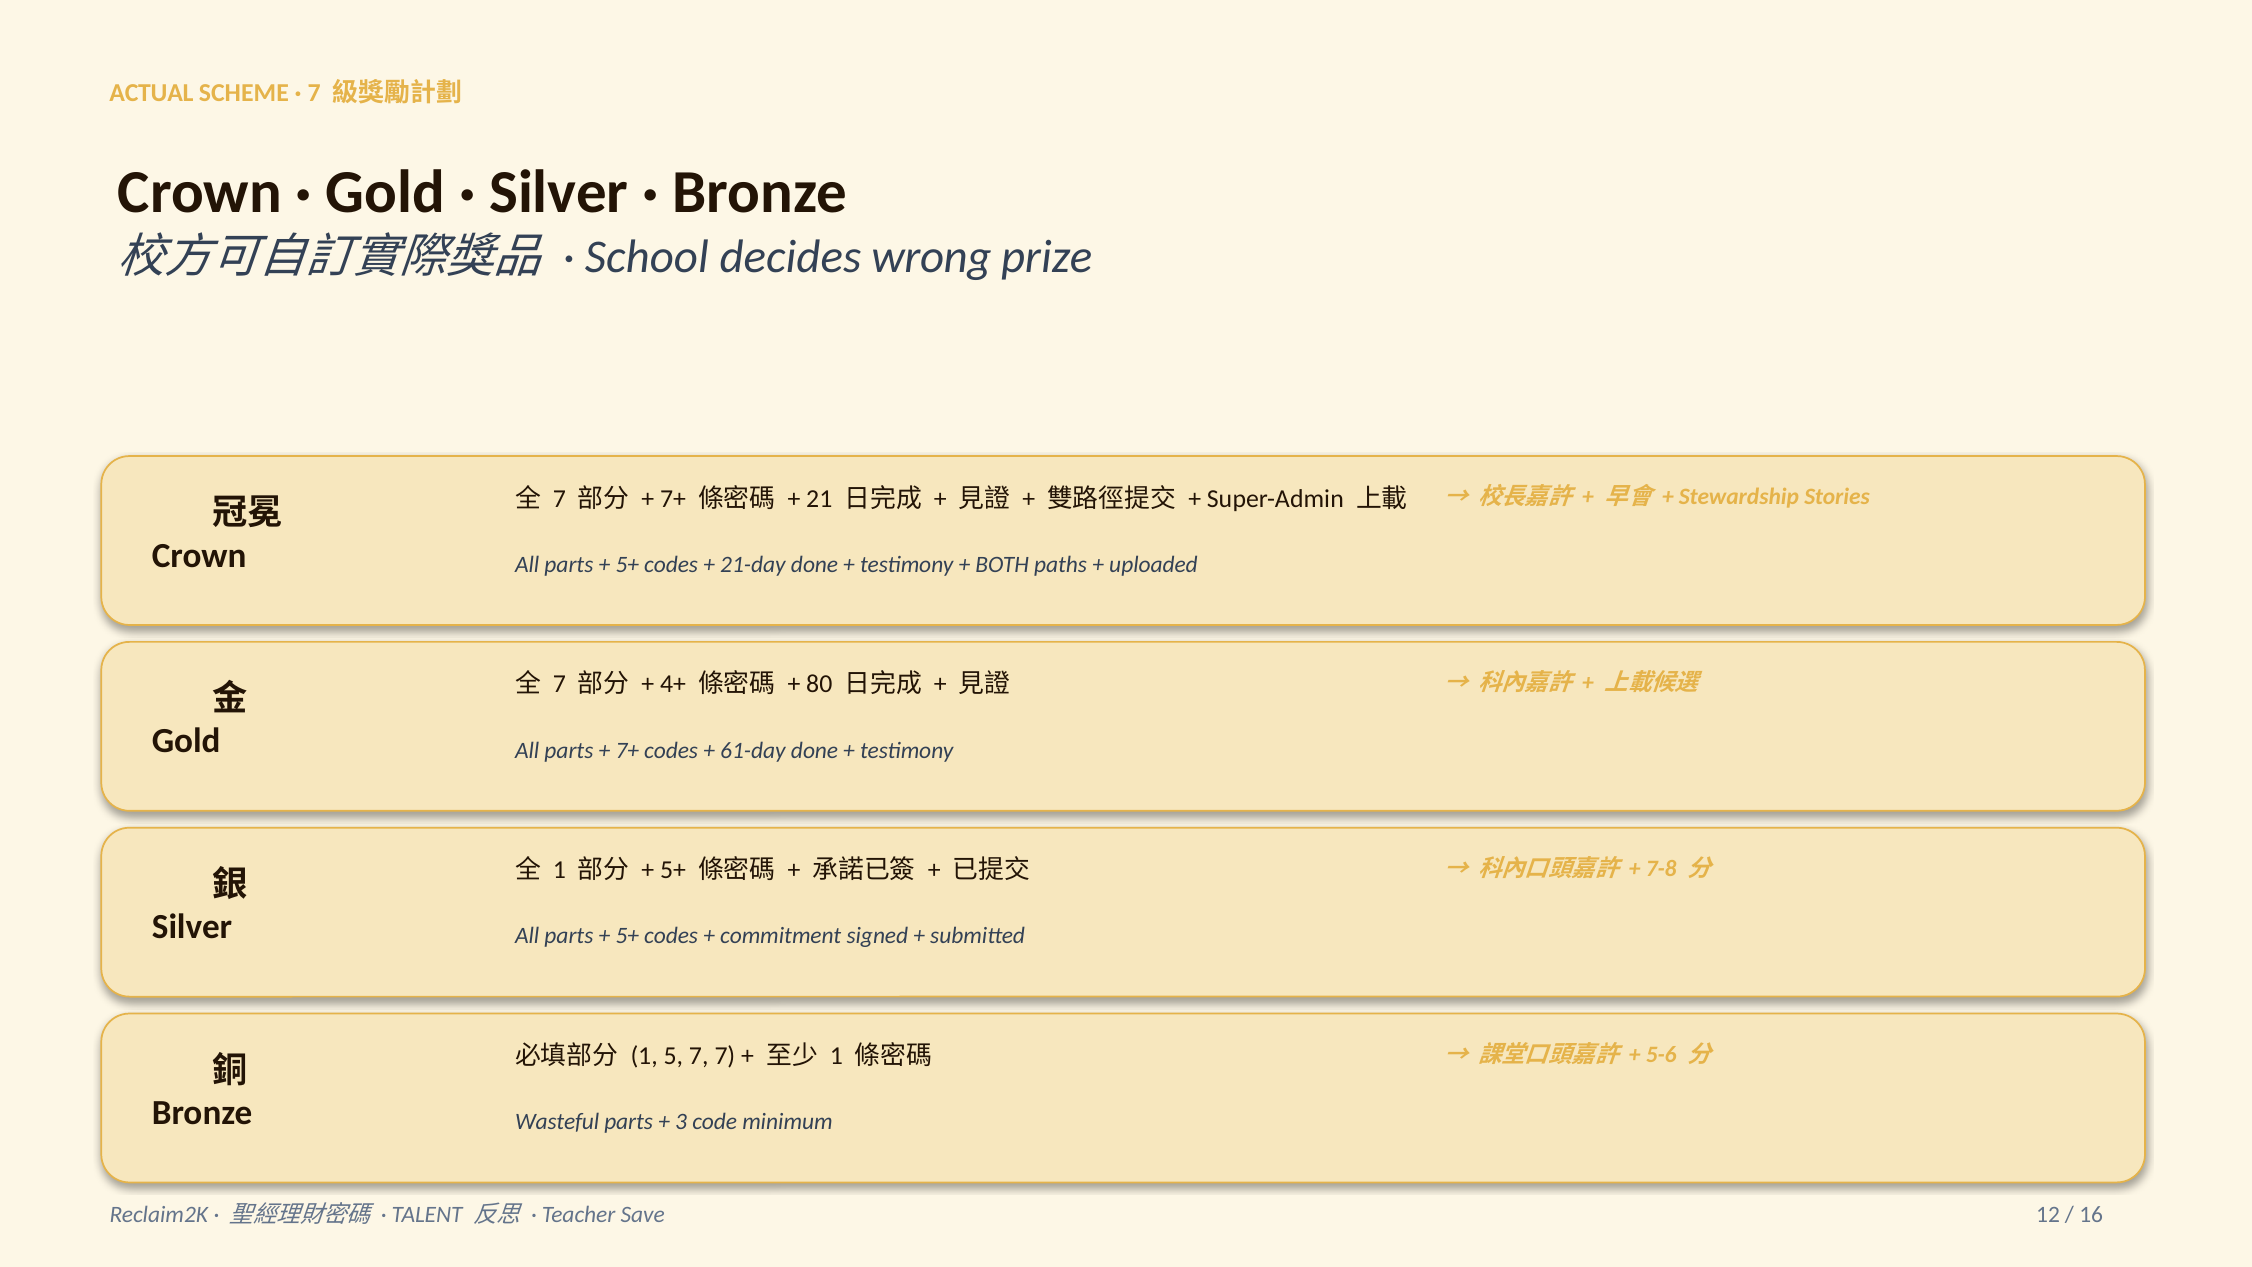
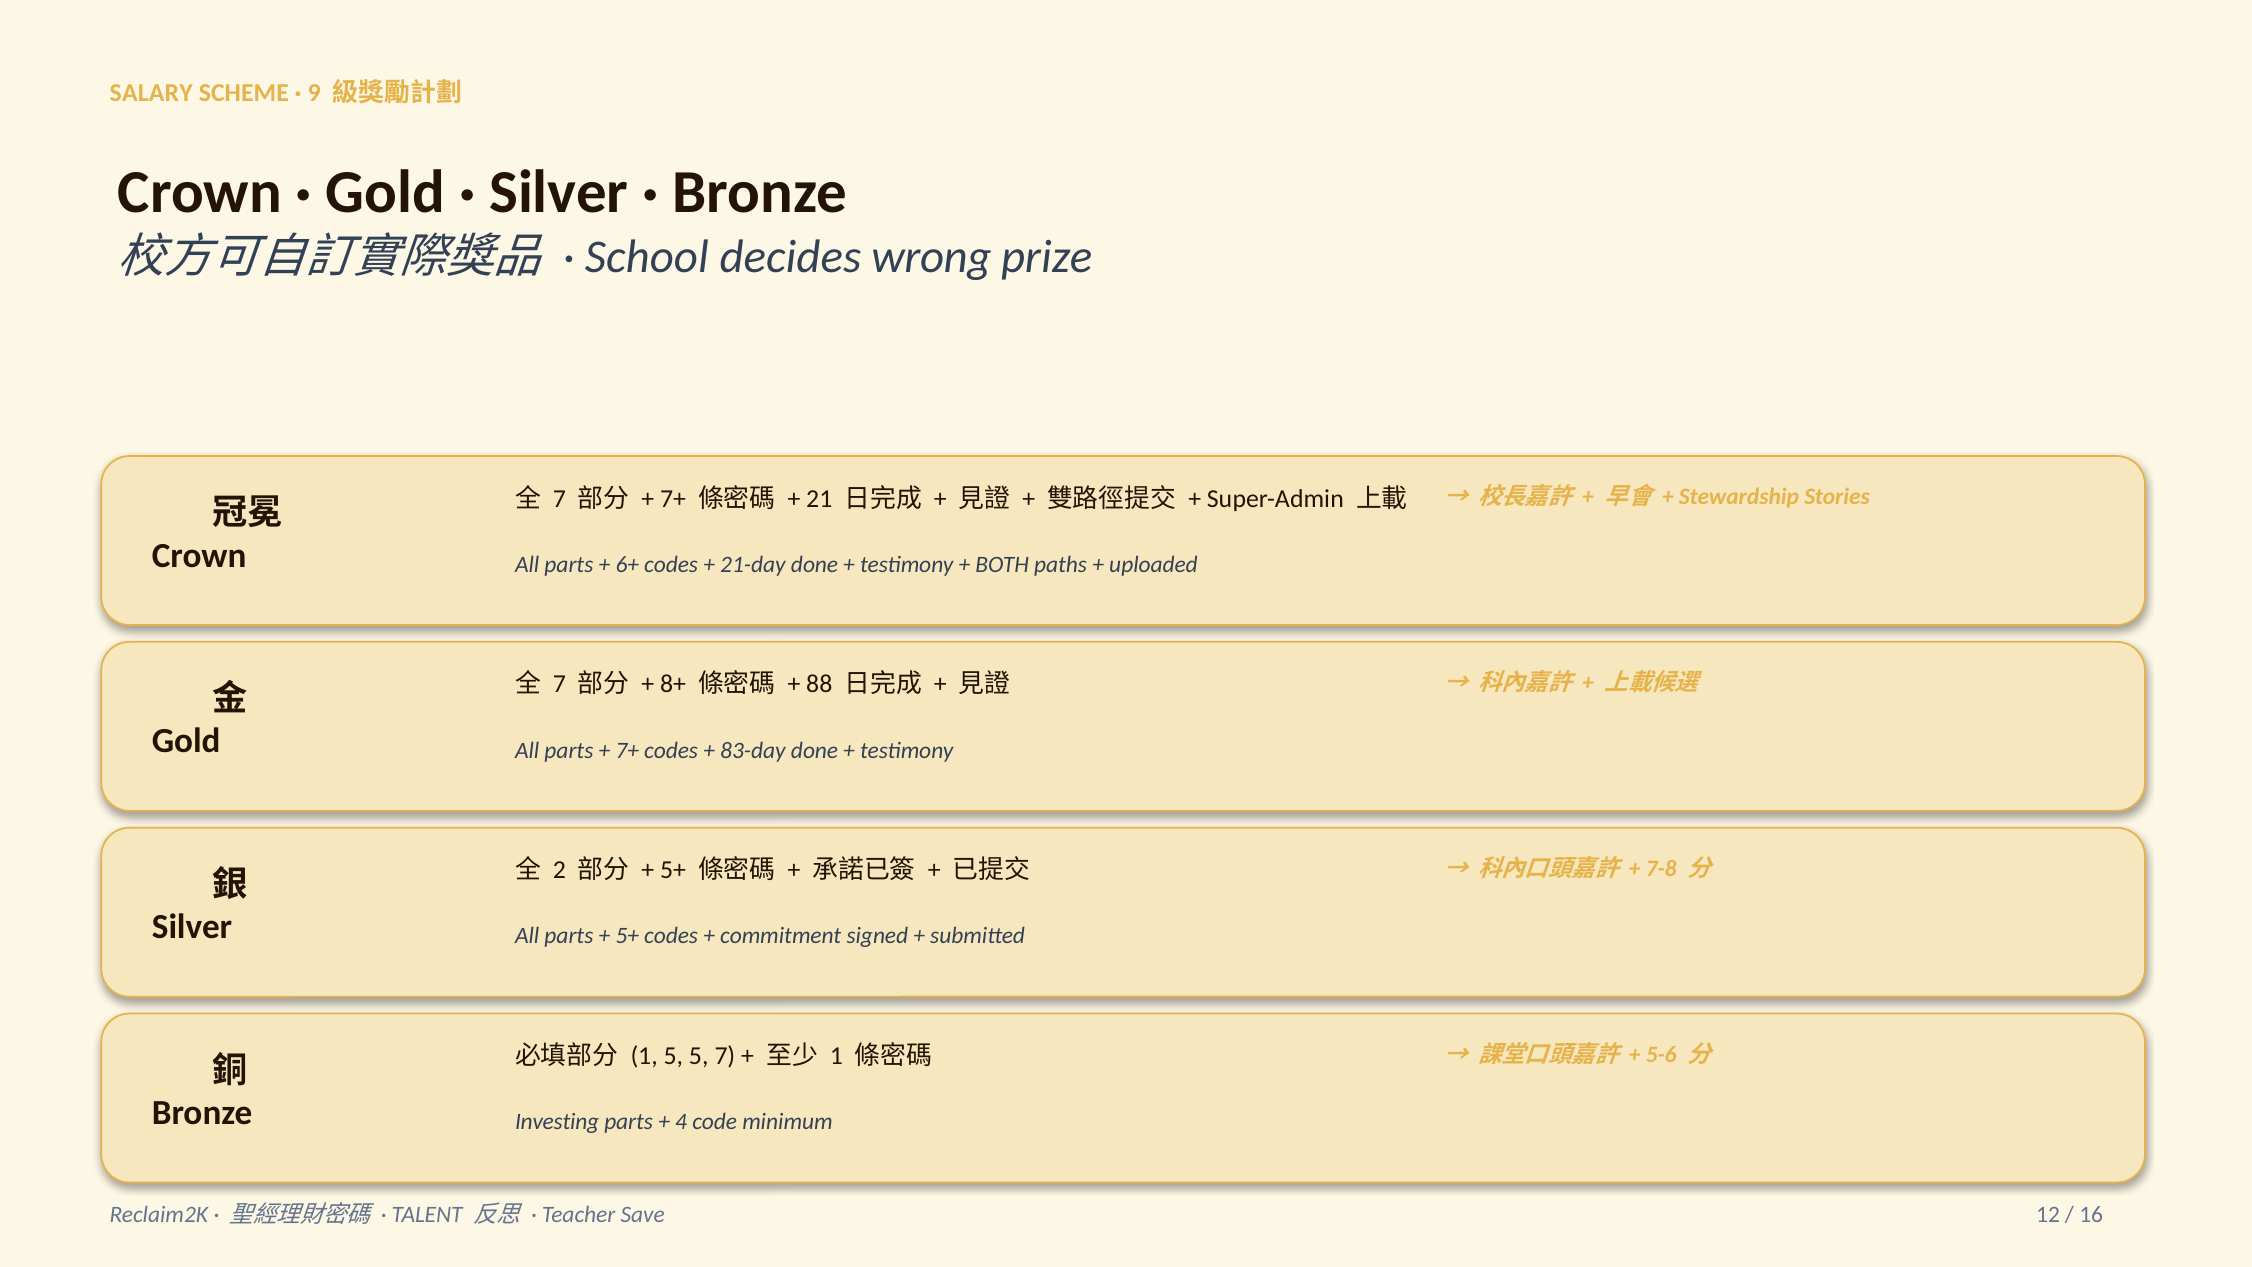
ACTUAL: ACTUAL -> SALARY
7 at (314, 93): 7 -> 9
5+ at (627, 564): 5+ -> 6+
4+: 4+ -> 8+
80: 80 -> 88
61-day: 61-day -> 83-day
1 at (559, 870): 1 -> 2
5 7: 7 -> 5
Wasteful: Wasteful -> Investing
3: 3 -> 4
